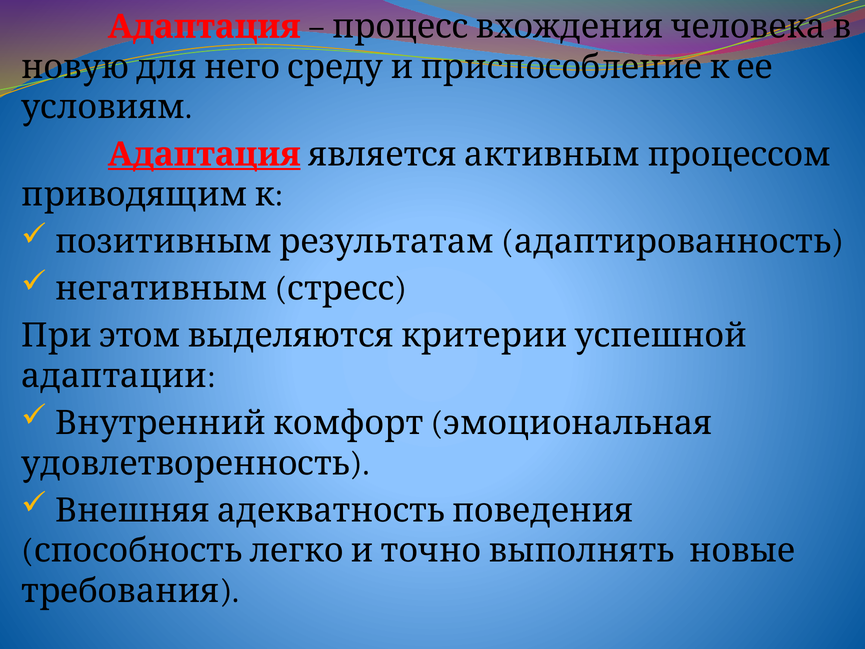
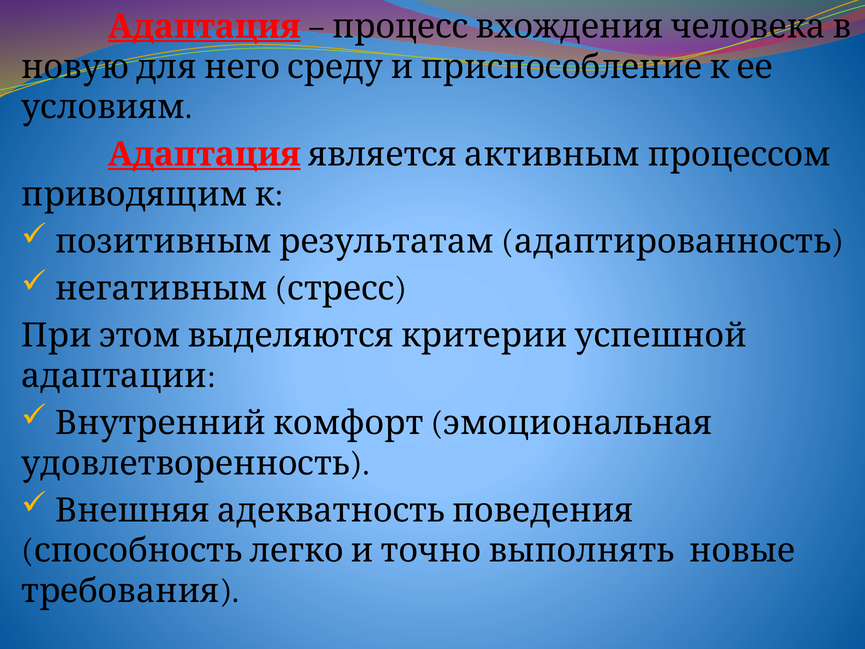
Адаптация at (204, 27) underline: none -> present
